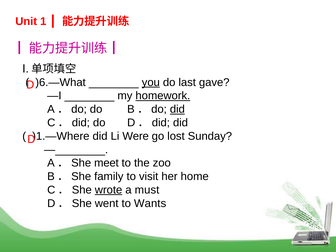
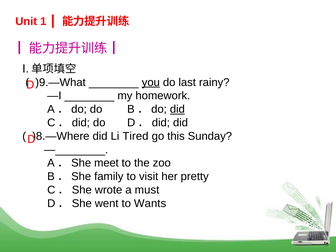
)6.—What: )6.—What -> )9.—What
gave: gave -> rainy
homework underline: present -> none
)1.—Where: )1.—Where -> )8.—Where
Were: Were -> Tired
lost: lost -> this
home: home -> pretty
wrote underline: present -> none
